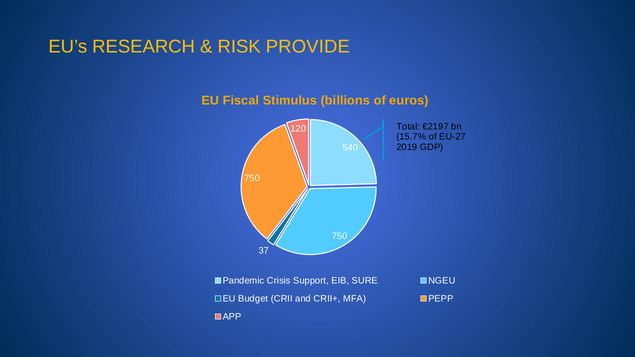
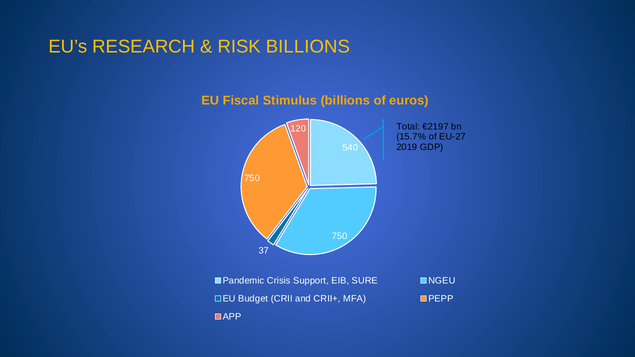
RISK PROVIDE: PROVIDE -> BILLIONS
